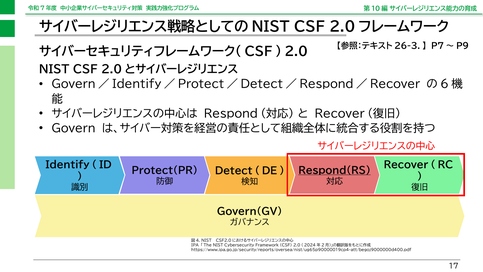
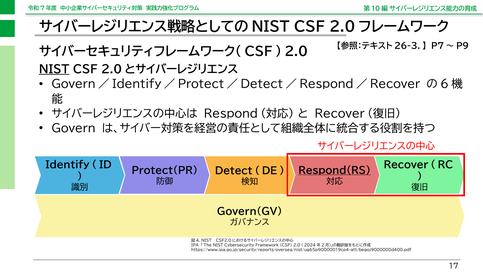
NIST at (54, 69) underline: none -> present
